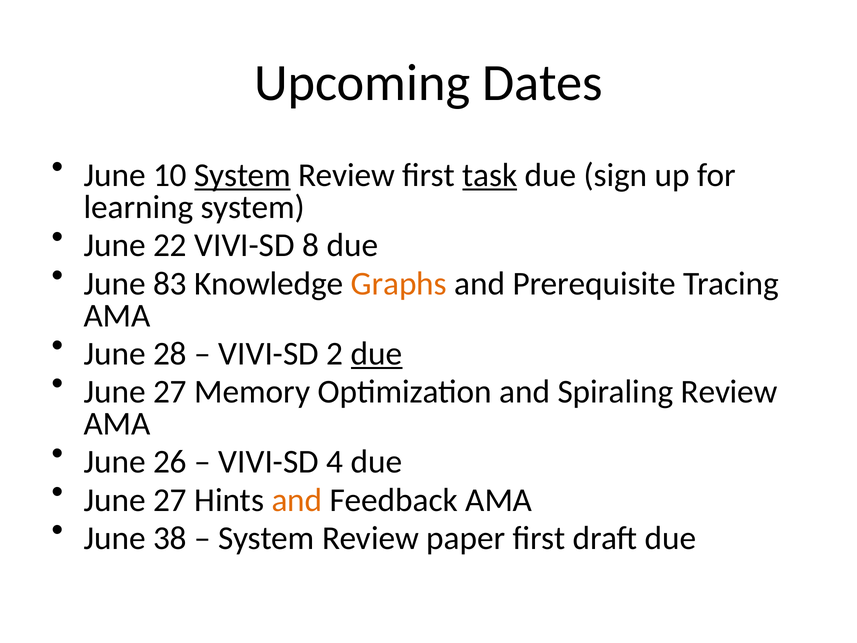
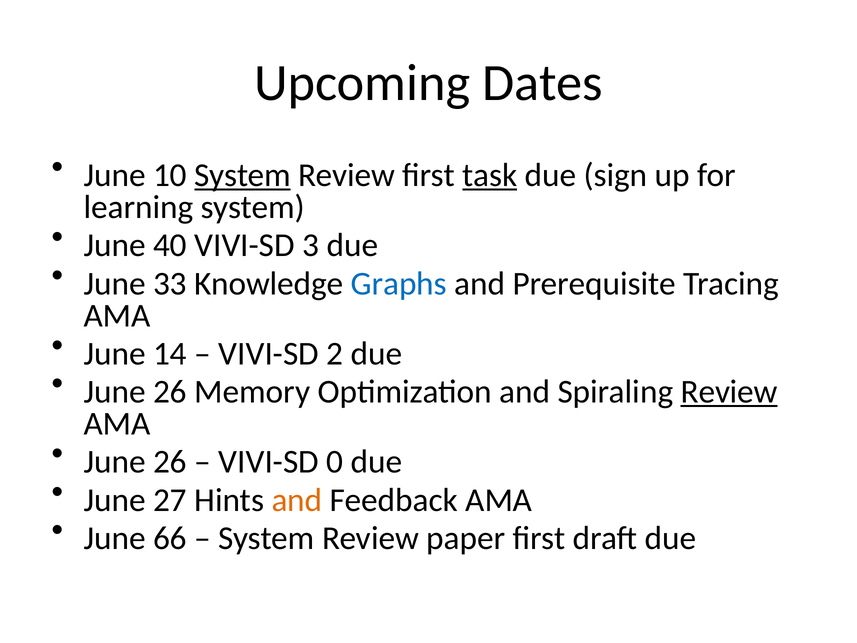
22: 22 -> 40
8: 8 -> 3
83: 83 -> 33
Graphs colour: orange -> blue
28: 28 -> 14
due at (377, 354) underline: present -> none
27 at (170, 392): 27 -> 26
Review at (729, 392) underline: none -> present
4: 4 -> 0
38: 38 -> 66
